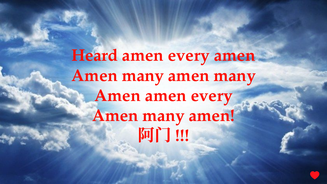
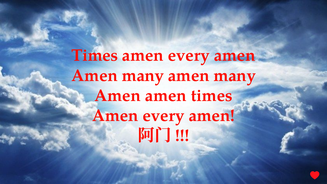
Heard at (95, 55): Heard -> Times
Amen amen every: every -> times
many at (164, 116): many -> every
